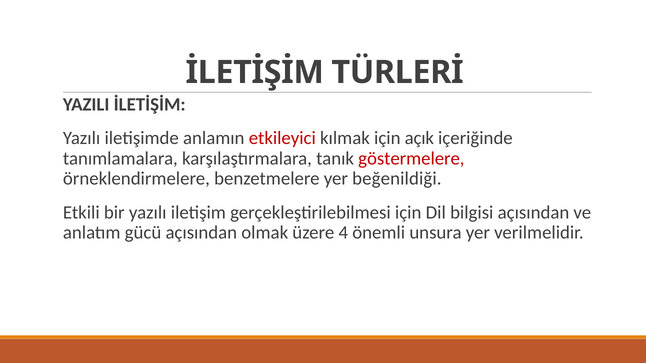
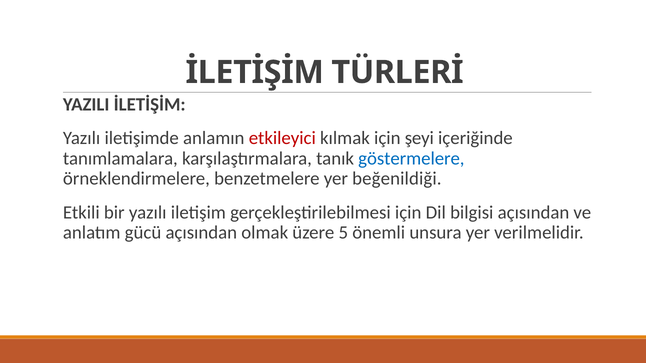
açık: açık -> şeyi
göstermelere colour: red -> blue
4: 4 -> 5
